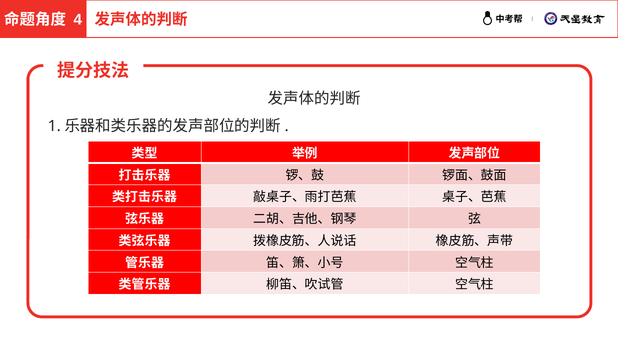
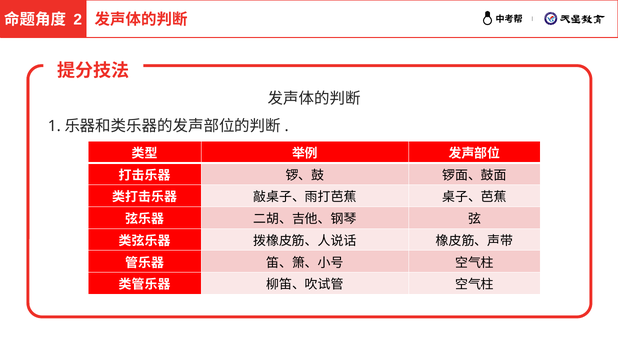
4: 4 -> 2
